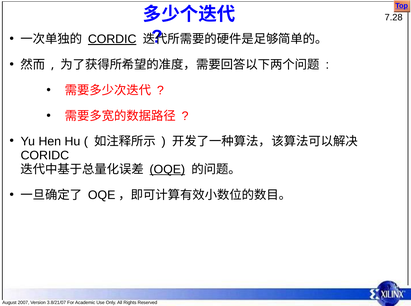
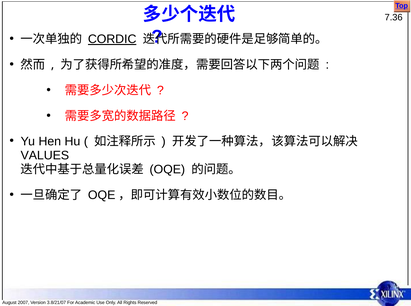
7.28: 7.28 -> 7.36
CORIDC: CORIDC -> VALUES
OQE underline: present -> none
